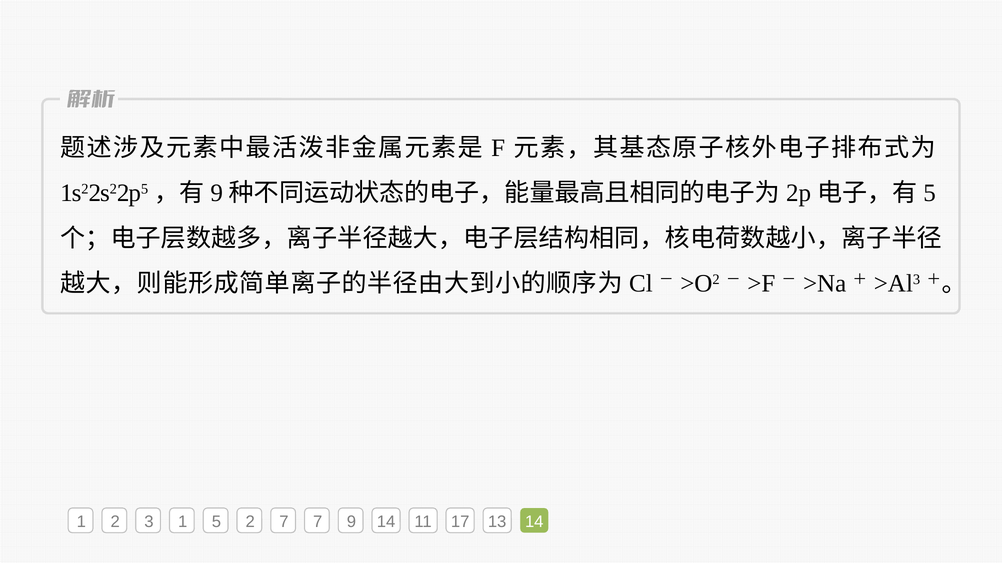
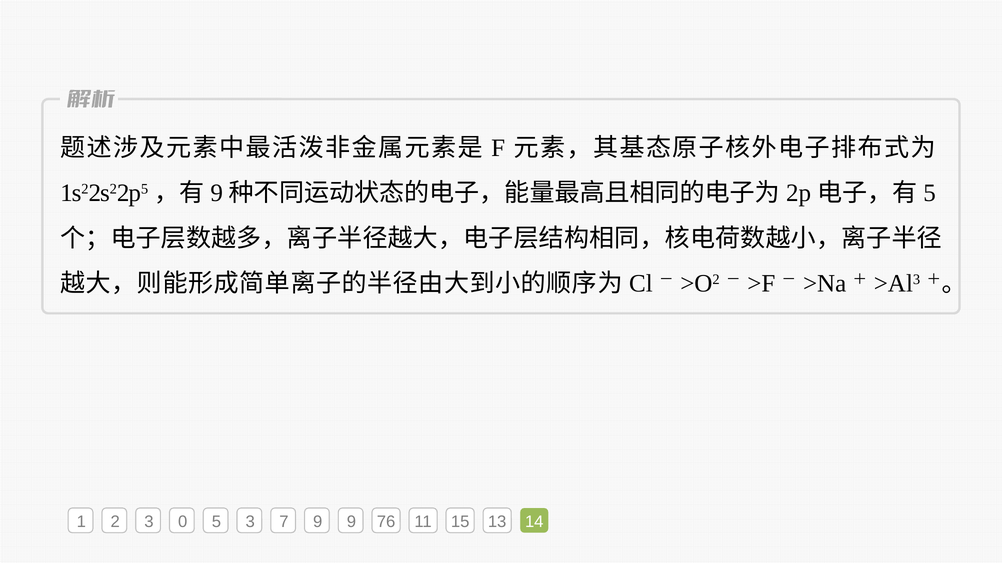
3 1: 1 -> 0
5 2: 2 -> 3
7 7: 7 -> 9
9 14: 14 -> 76
17: 17 -> 15
